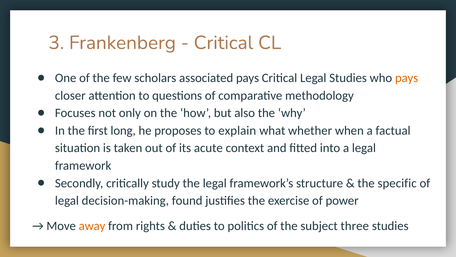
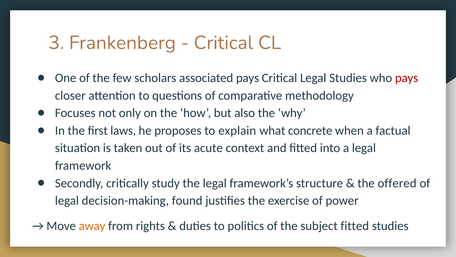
pays at (407, 78) colour: orange -> red
long: long -> laws
whether: whether -> concrete
specific: specific -> offered
subject three: three -> fitted
